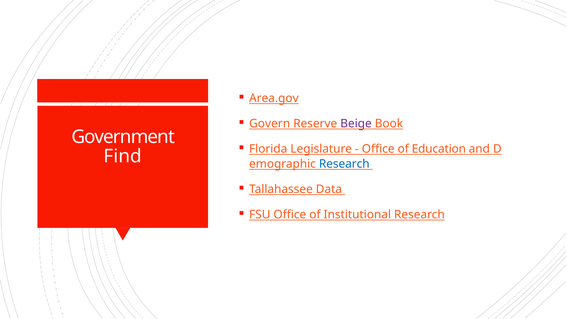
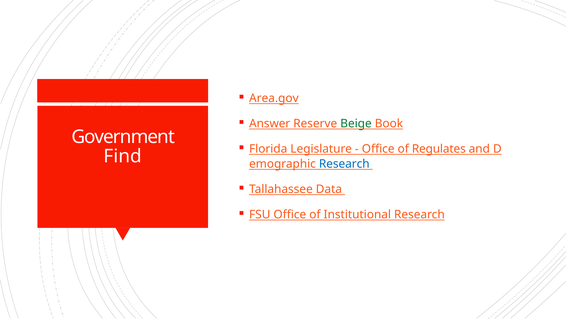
Govern: Govern -> Answer
Beige colour: purple -> green
Education: Education -> Regulates
